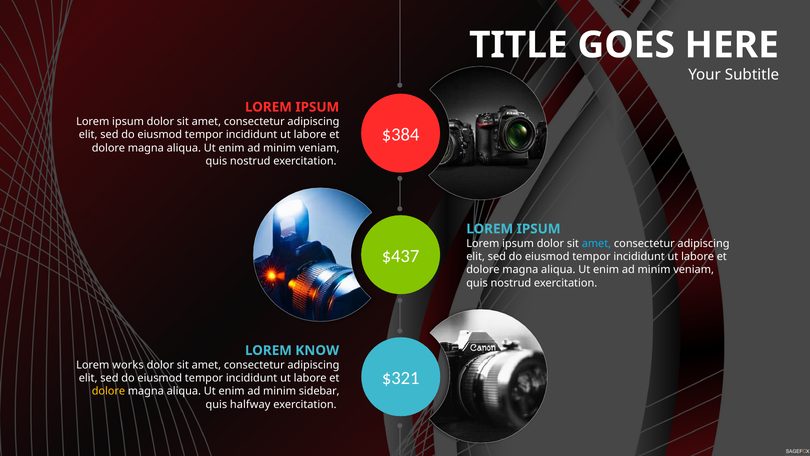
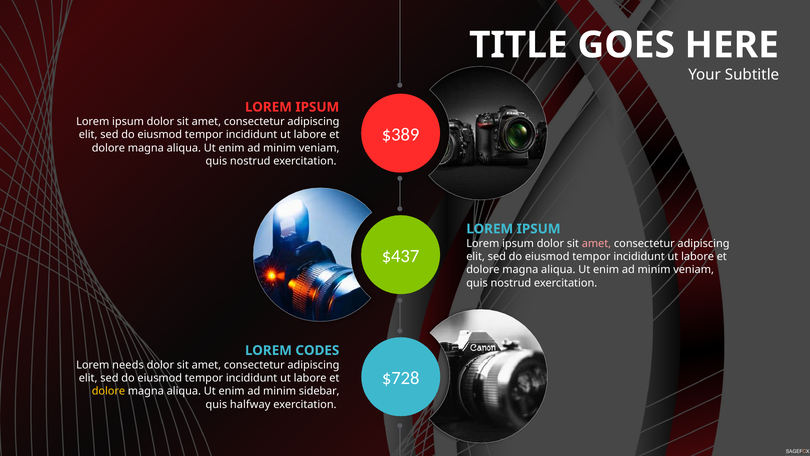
$384: $384 -> $389
amet at (596, 243) colour: light blue -> pink
KNOW: KNOW -> CODES
works: works -> needs
$321: $321 -> $728
